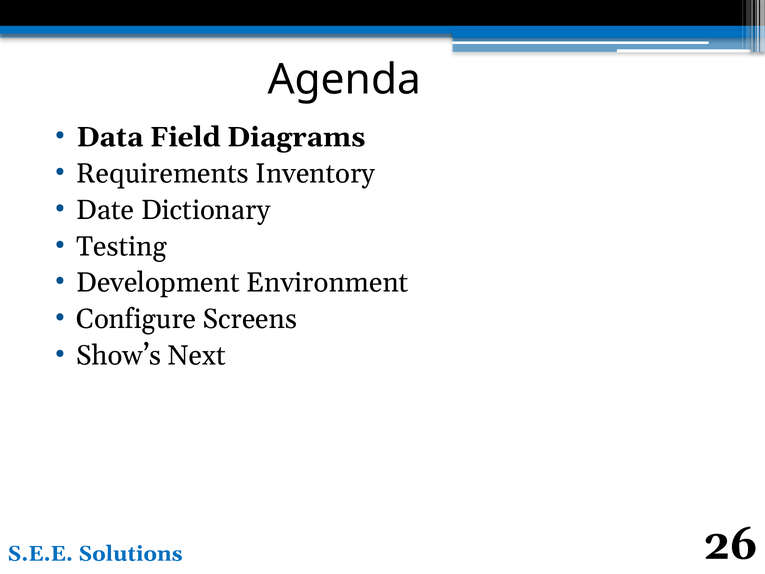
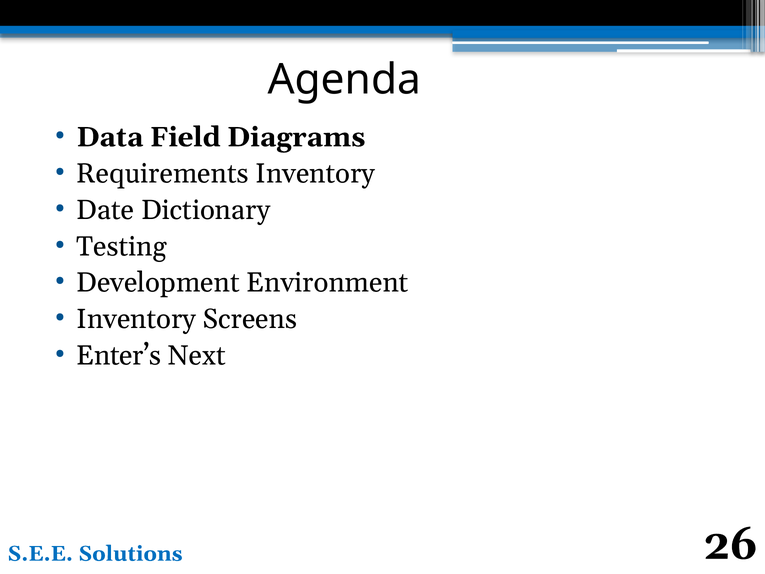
Configure at (136, 319): Configure -> Inventory
Show’s: Show’s -> Enter’s
